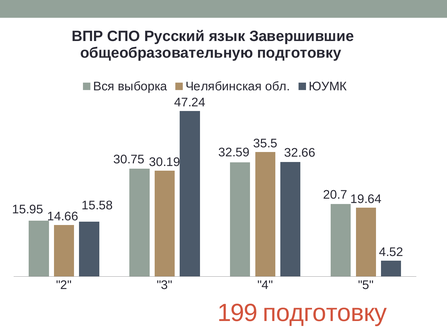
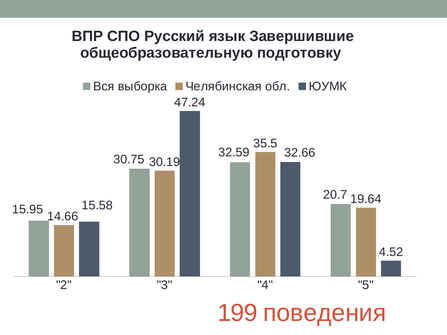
199 подготовку: подготовку -> поведения
